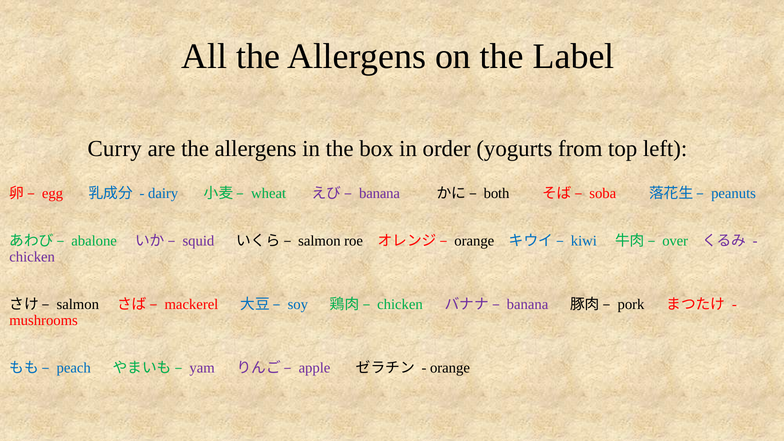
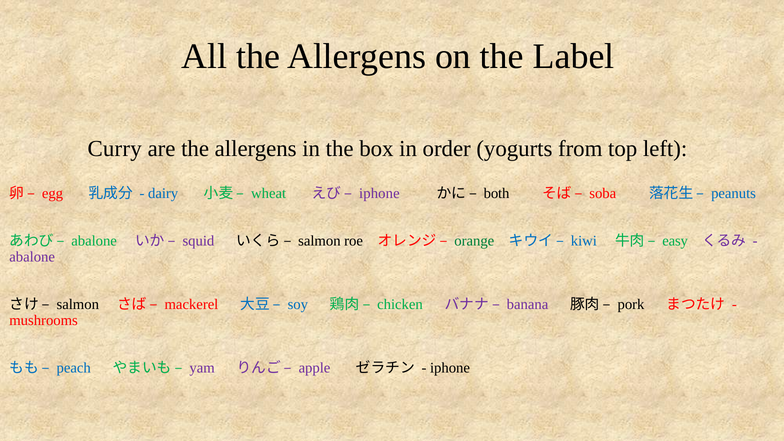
banana at (380, 194): banana -> iphone
orange at (474, 241) colour: black -> green
over: over -> easy
chicken at (32, 257): chicken -> abalone
orange at (450, 368): orange -> iphone
